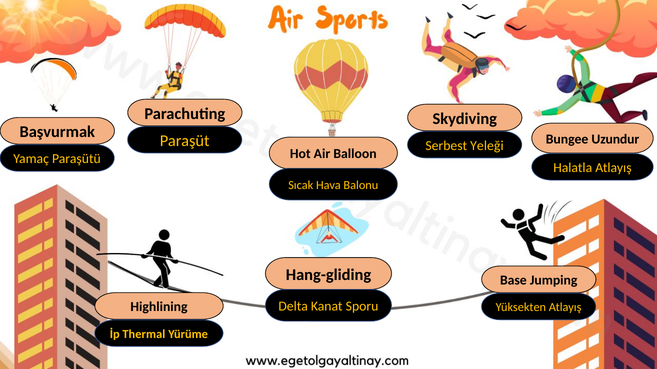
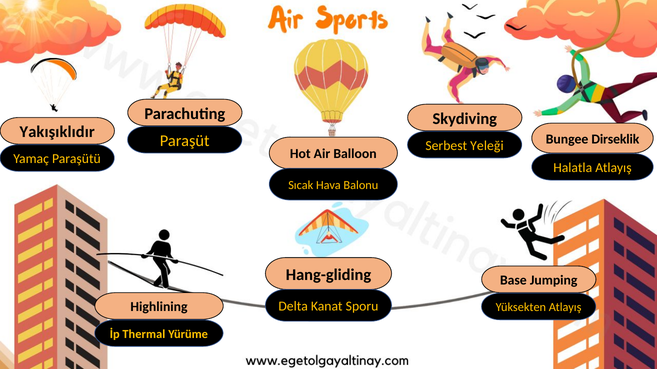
Başvurmak: Başvurmak -> Yakışıklıdır
Uzundur: Uzundur -> Dirseklik
